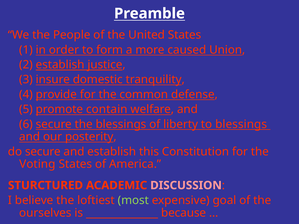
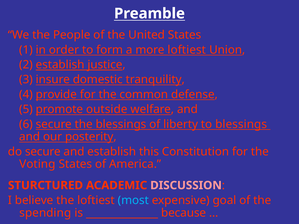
more caused: caused -> loftiest
contain: contain -> outside
most colour: light green -> light blue
ourselves: ourselves -> spending
